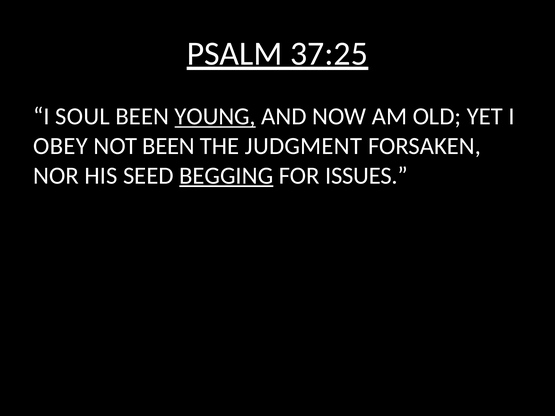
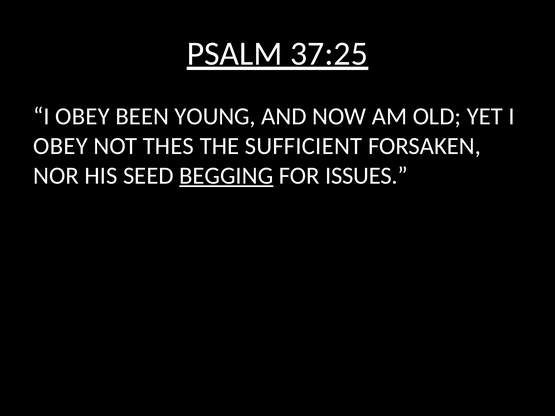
SOUL at (83, 116): SOUL -> OBEY
YOUNG underline: present -> none
NOT BEEN: BEEN -> THES
JUDGMENT: JUDGMENT -> SUFFICIENT
